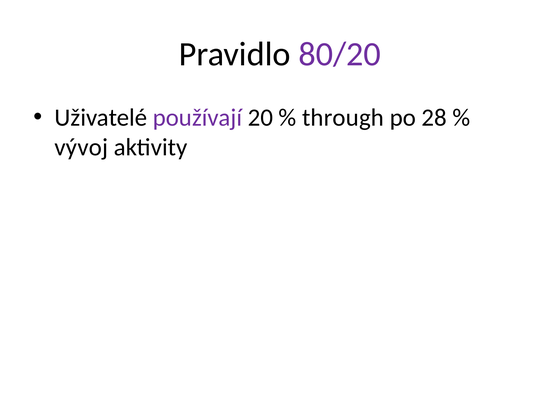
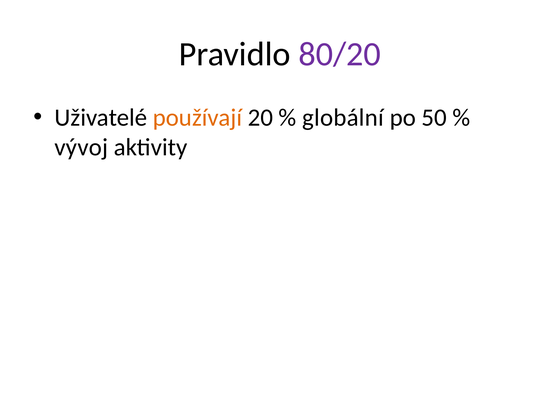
používají colour: purple -> orange
through: through -> globální
28: 28 -> 50
